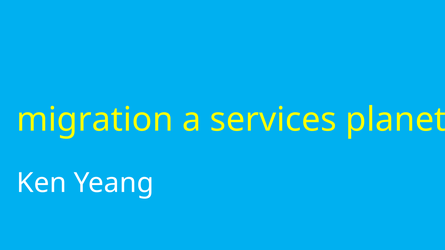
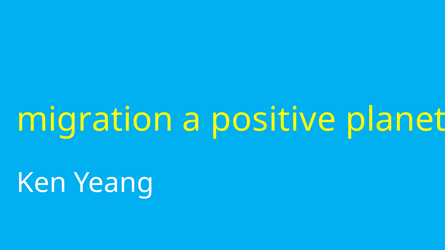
services: services -> positive
